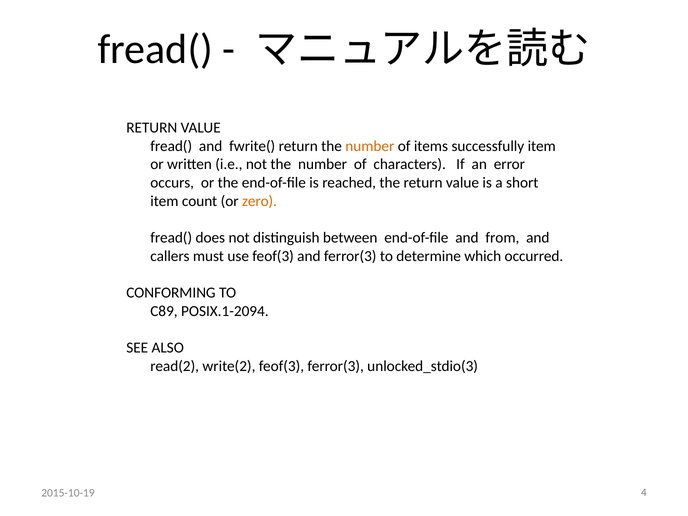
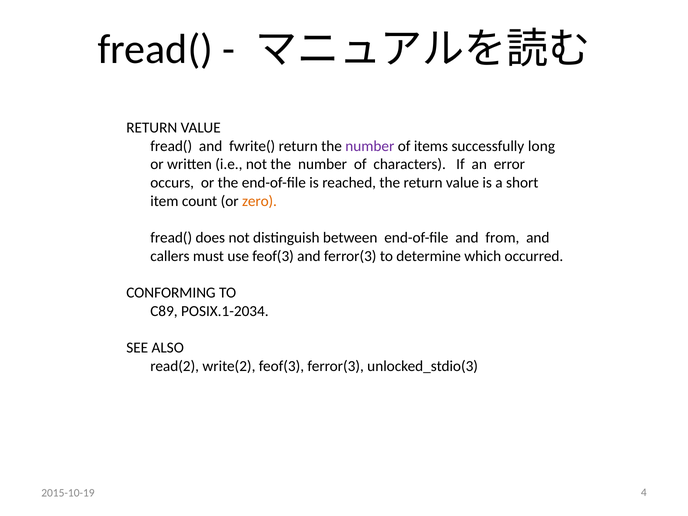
number at (370, 146) colour: orange -> purple
successfully item: item -> long
POSIX.1-2094: POSIX.1-2094 -> POSIX.1-2034
